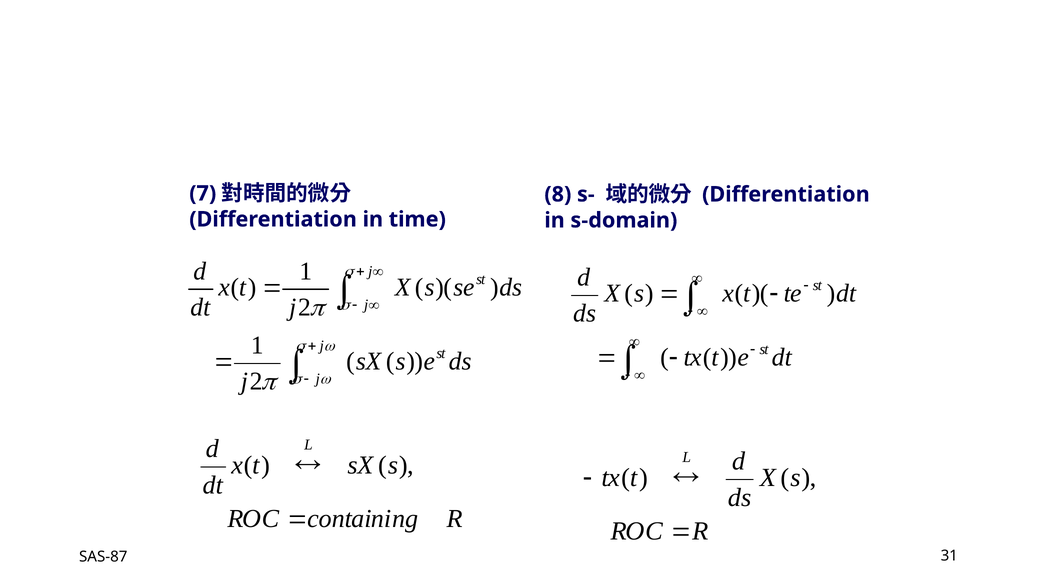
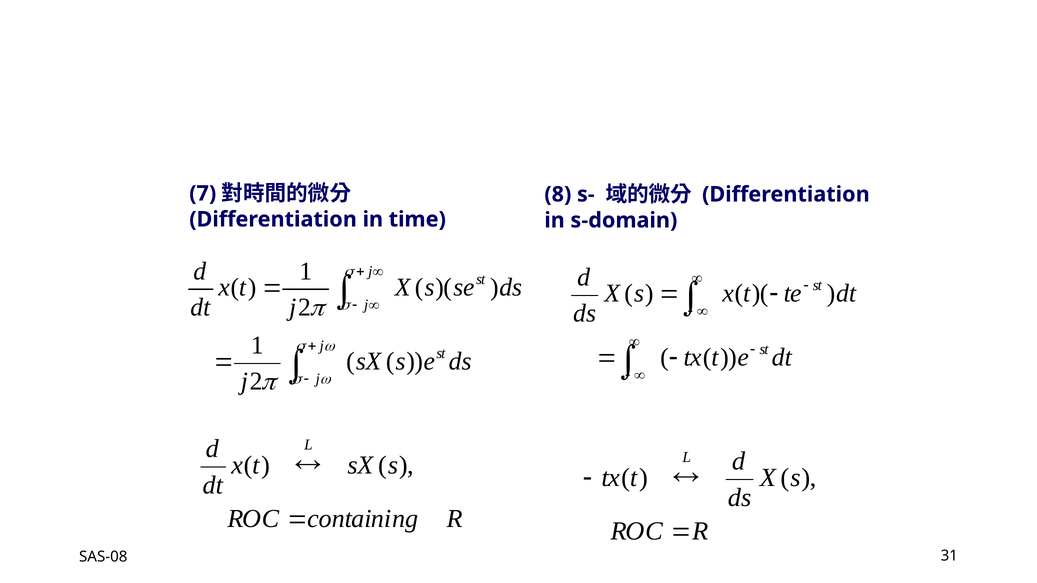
SAS-87: SAS-87 -> SAS-08
